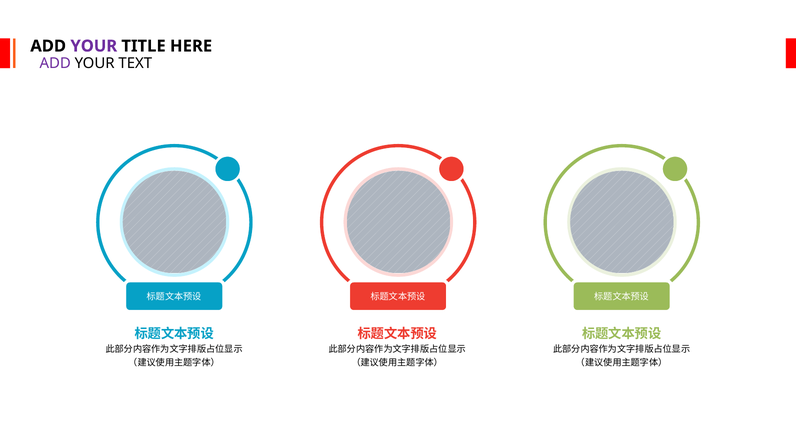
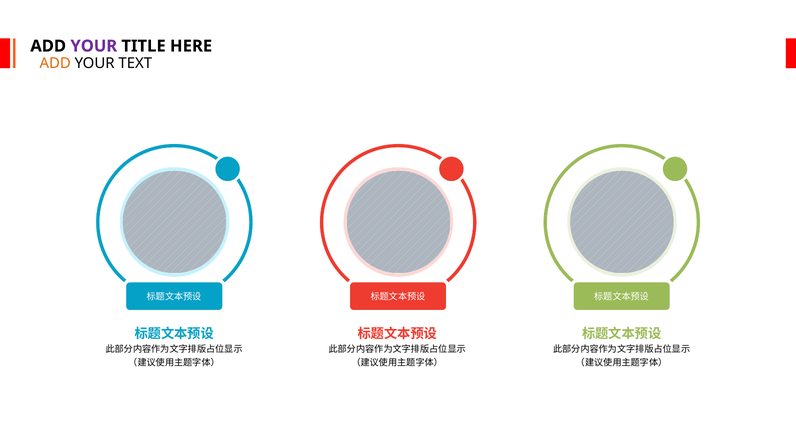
ADD at (55, 63) colour: purple -> orange
